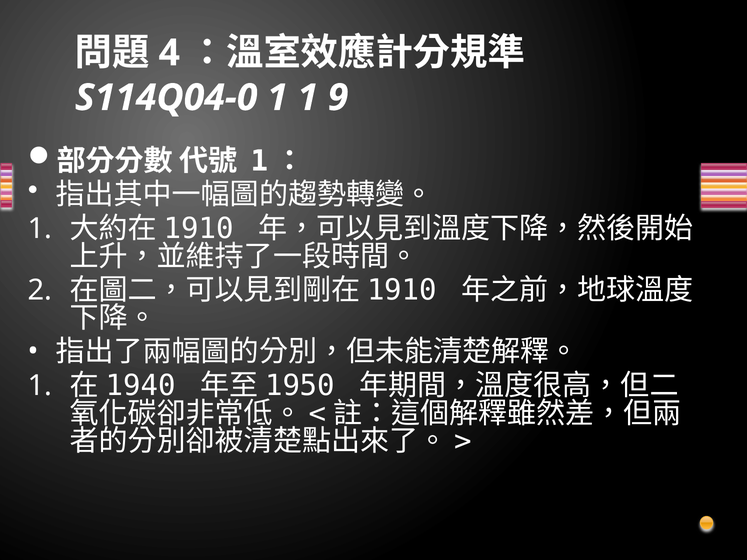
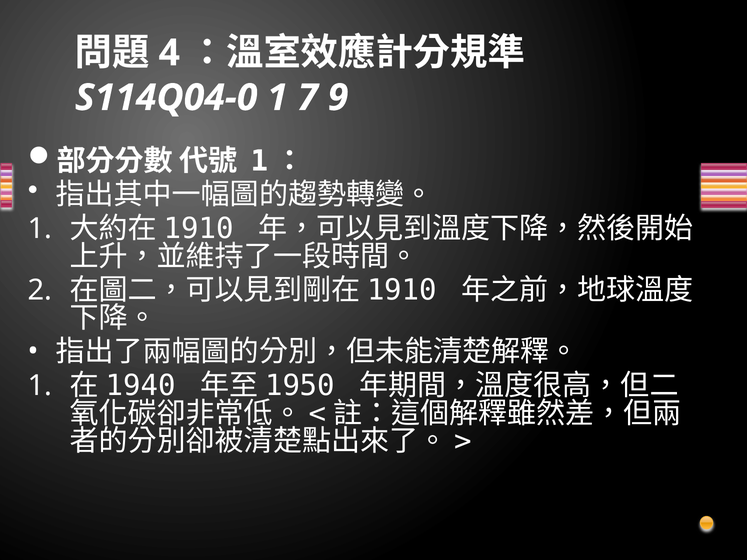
1 1: 1 -> 7
